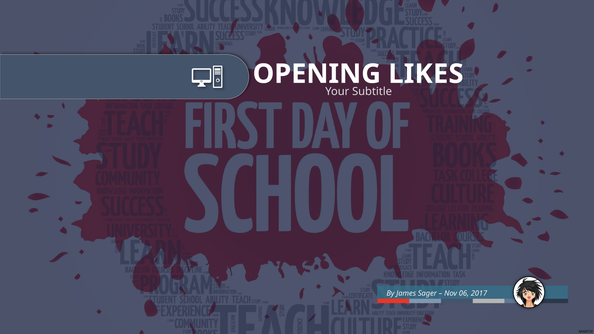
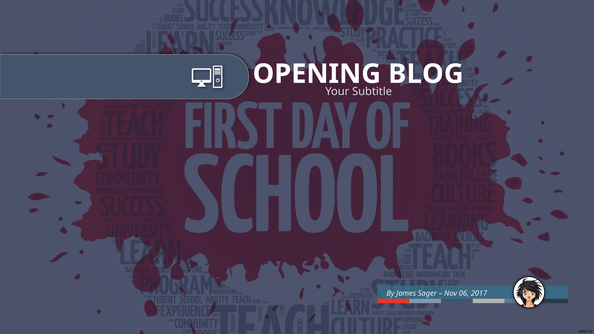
LIKES: LIKES -> BLOG
